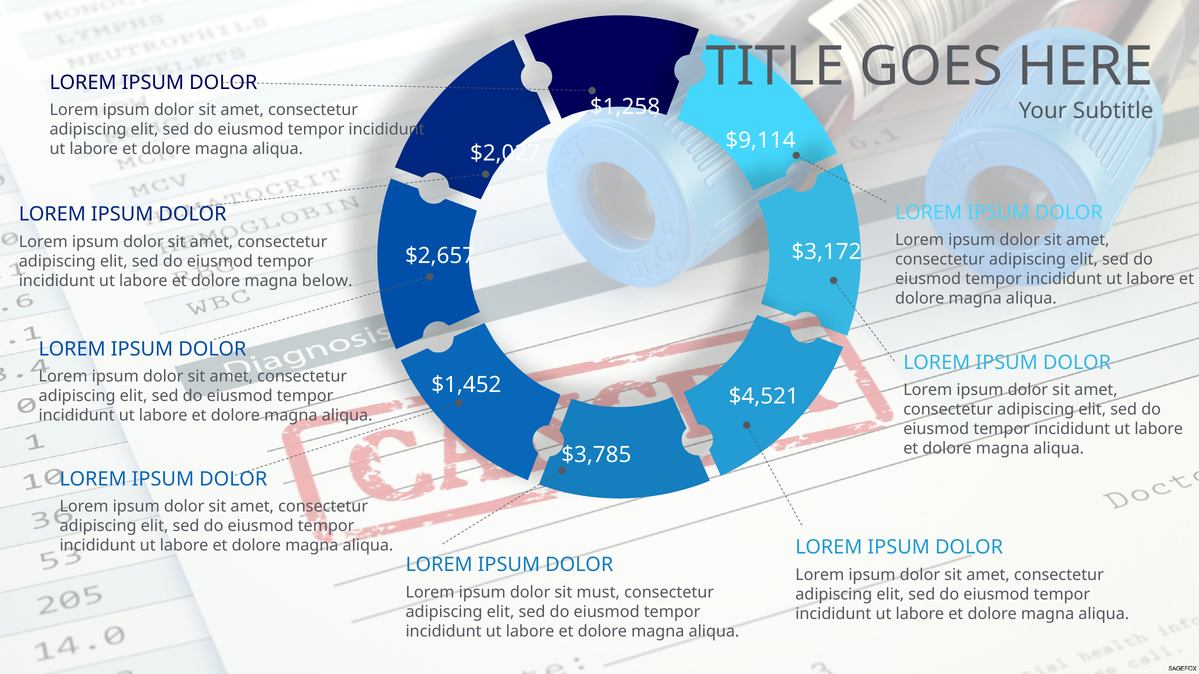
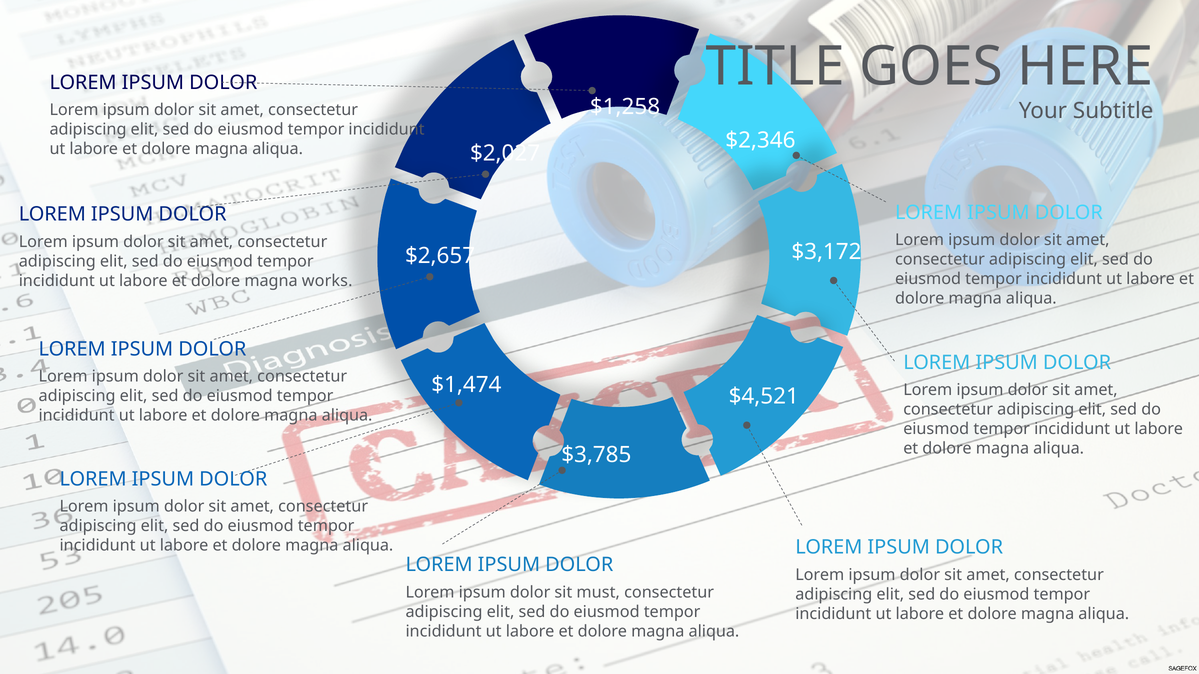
$9,114: $9,114 -> $2,346
below: below -> works
$1,452: $1,452 -> $1,474
